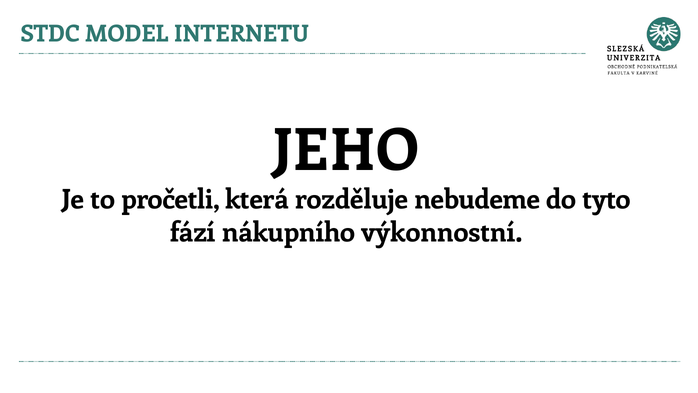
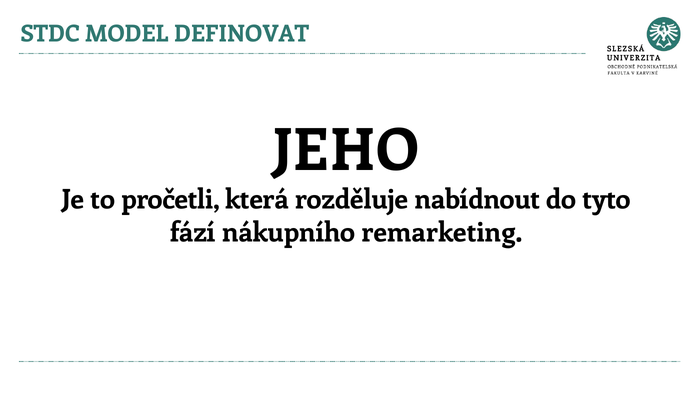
INTERNETU: INTERNETU -> DEFINOVAT
nebudeme: nebudeme -> nabídnout
výkonnostní: výkonnostní -> remarketing
